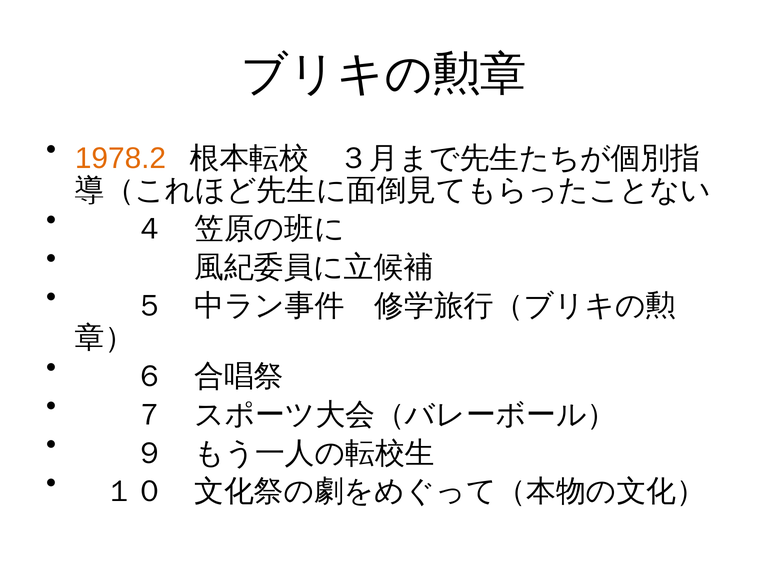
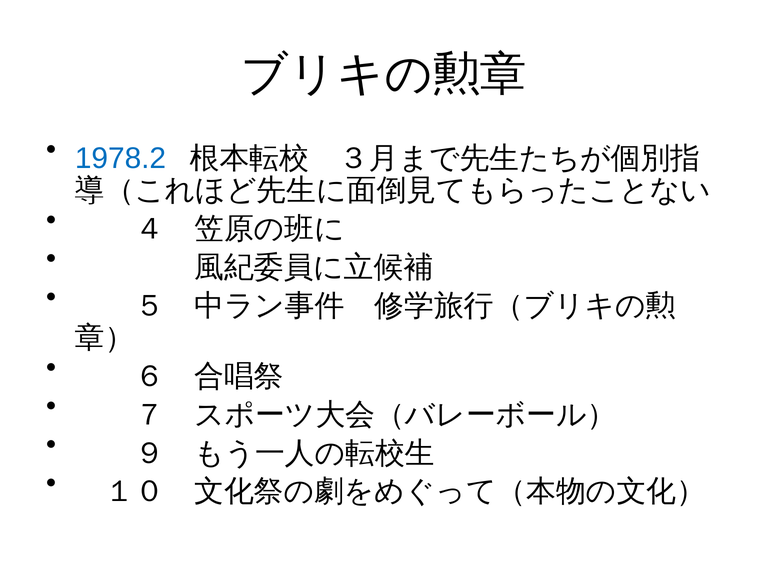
1978.2 colour: orange -> blue
